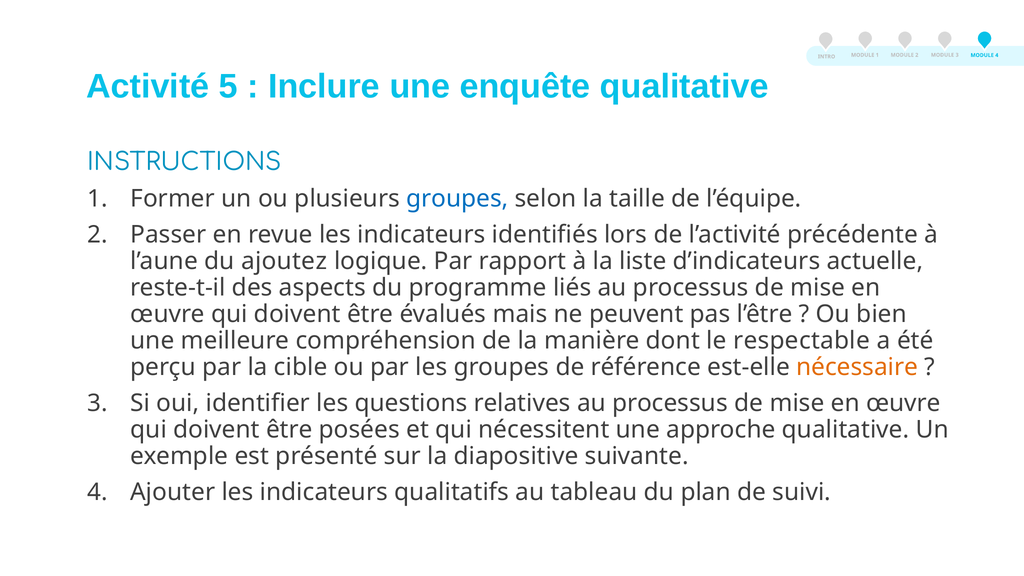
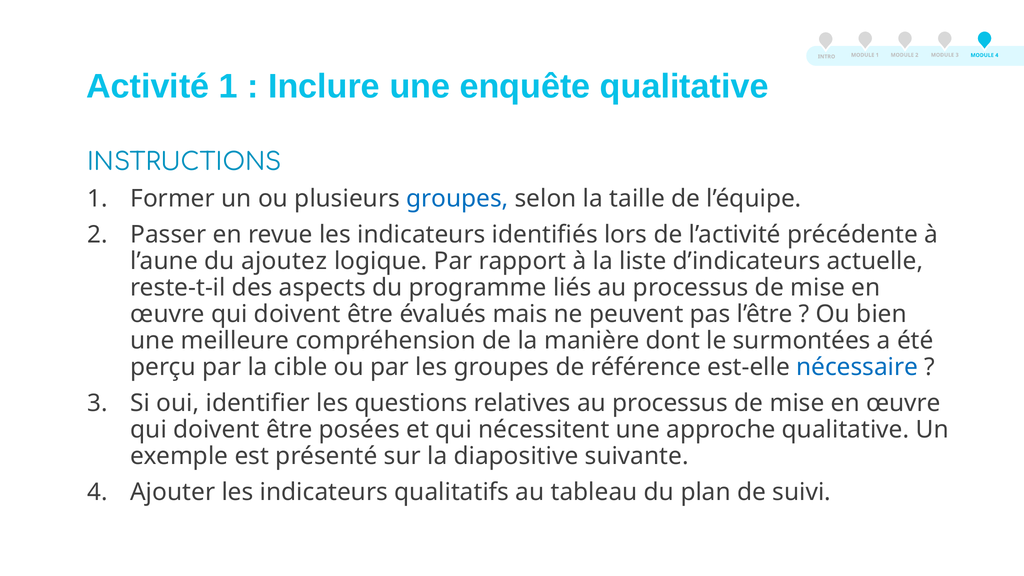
Activité 5: 5 -> 1
respectable: respectable -> surmontées
nécessaire colour: orange -> blue
